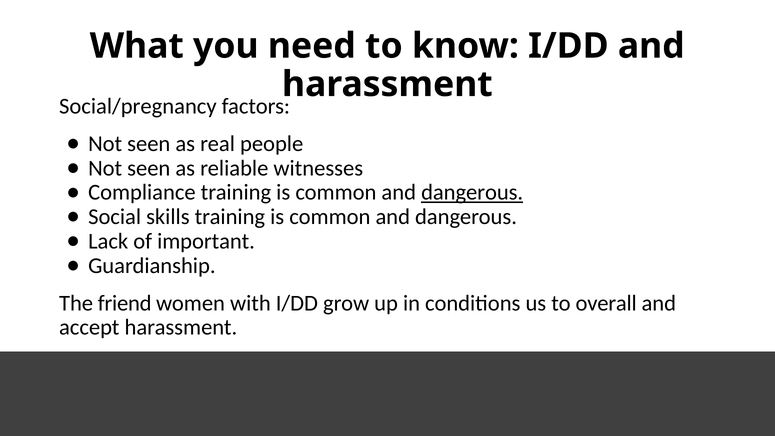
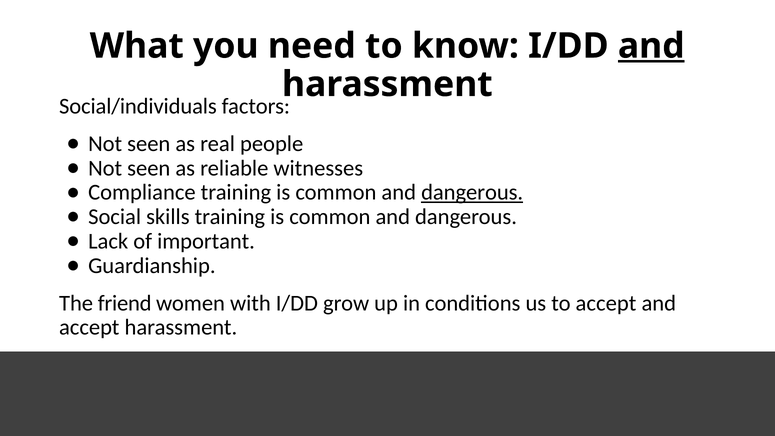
and at (651, 46) underline: none -> present
Social/pregnancy: Social/pregnancy -> Social/individuals
to overall: overall -> accept
